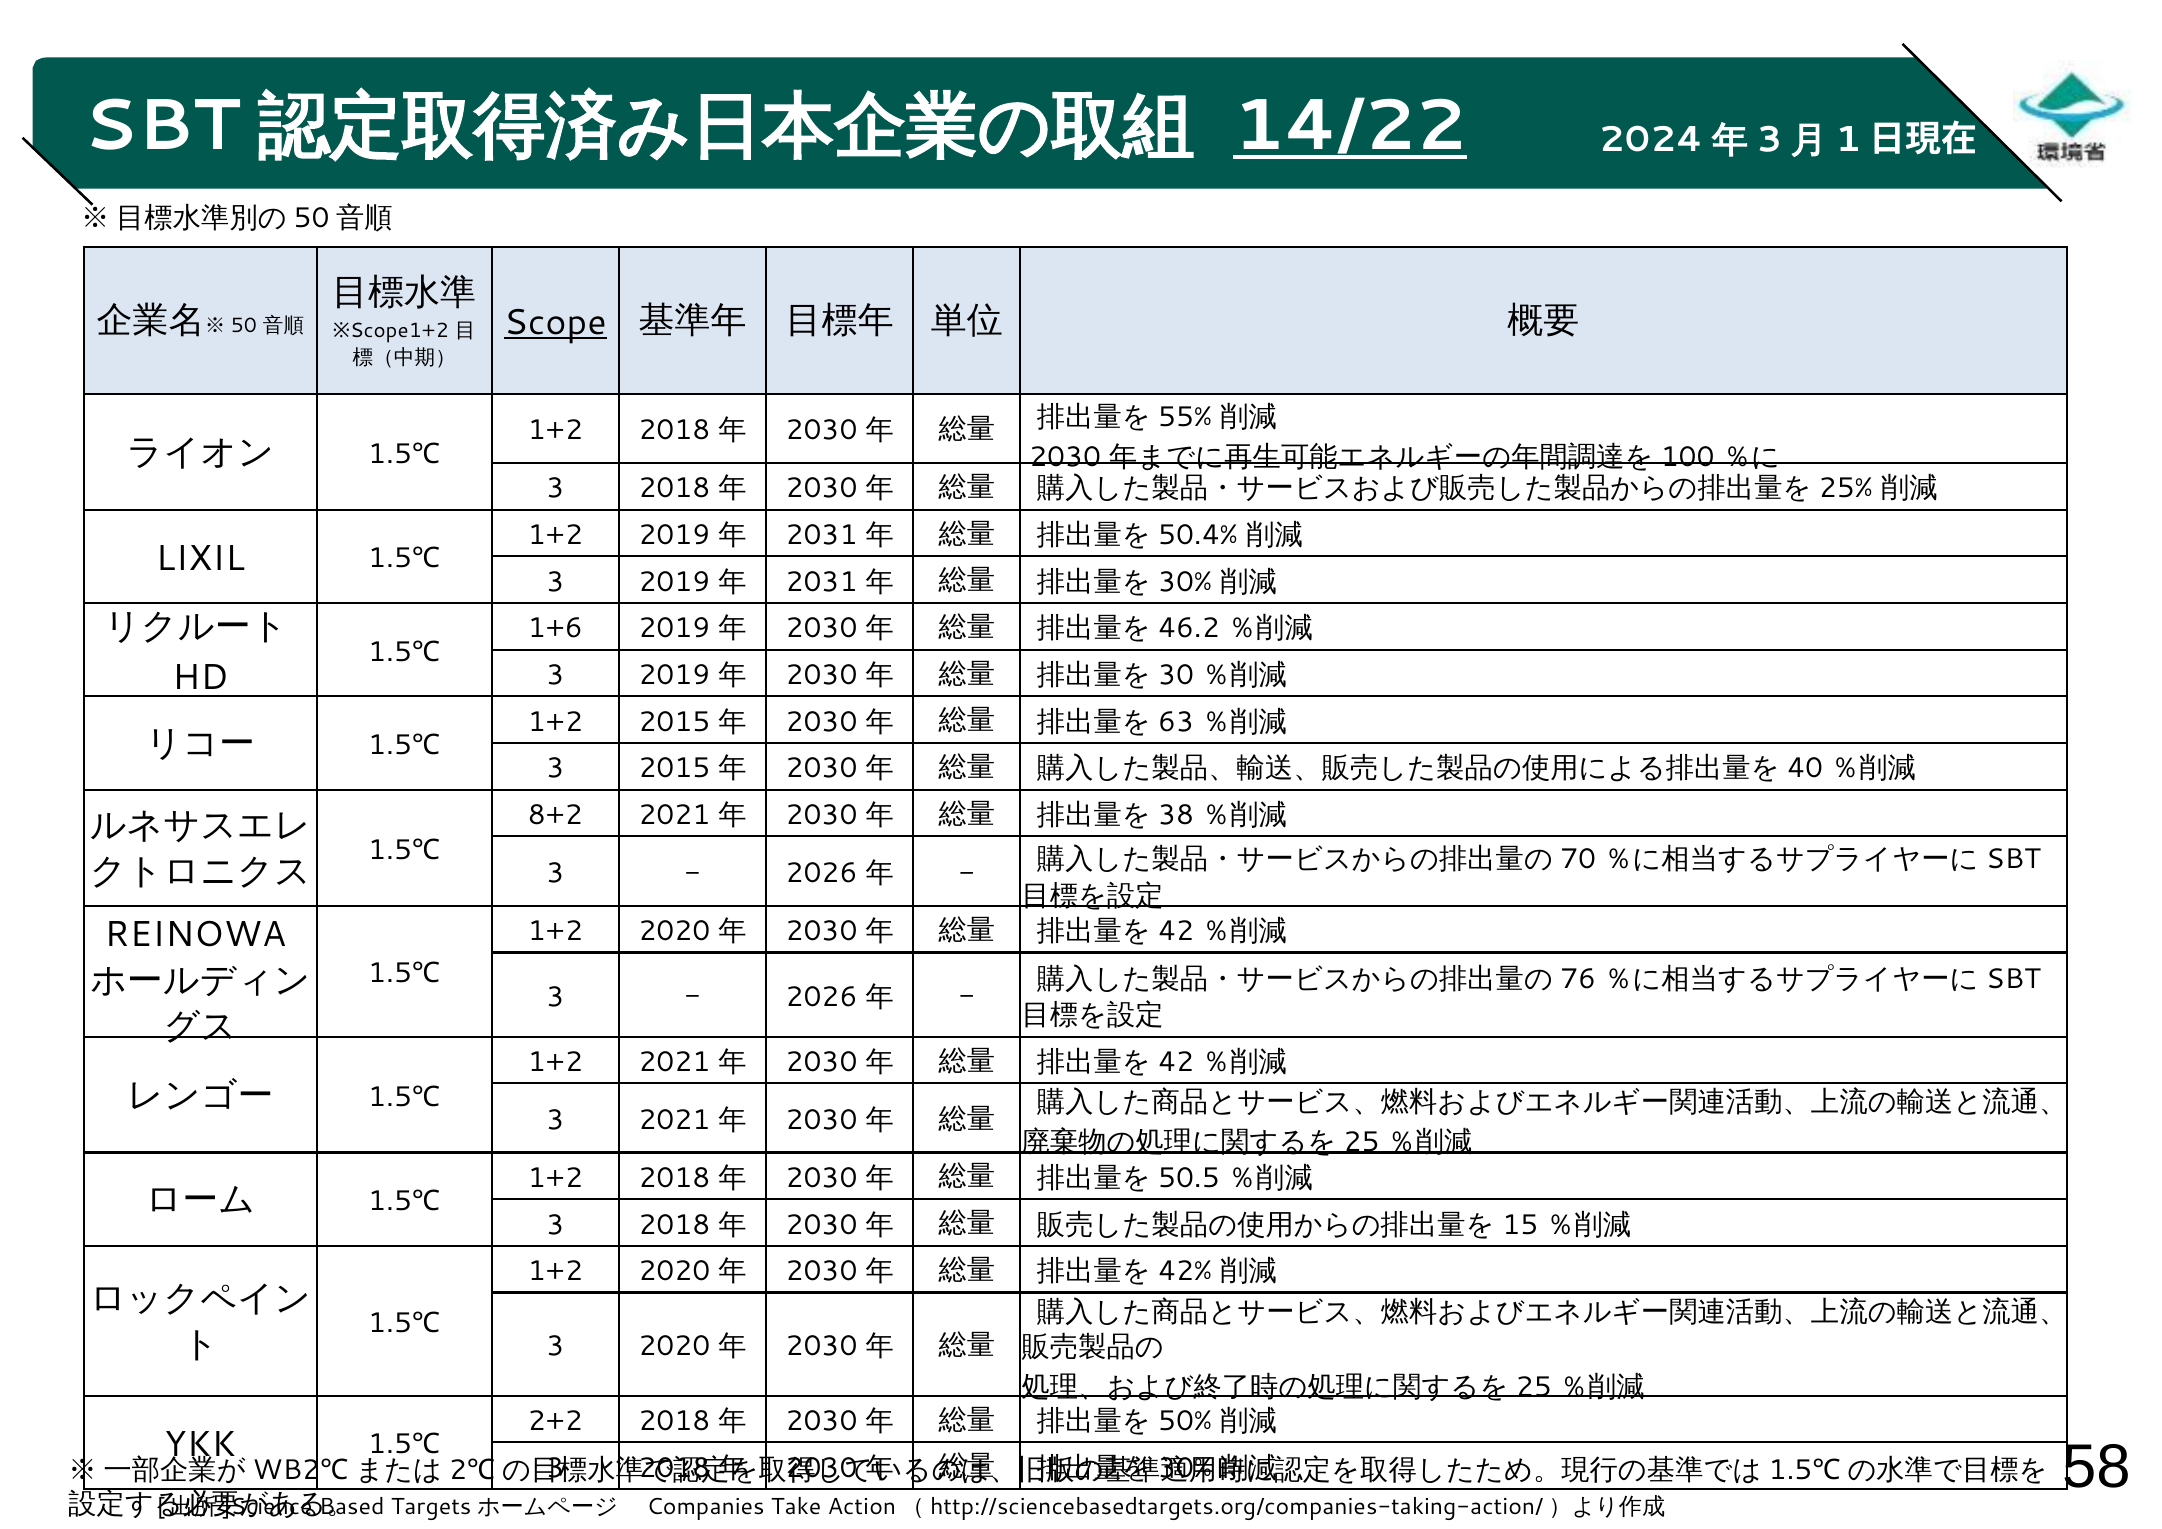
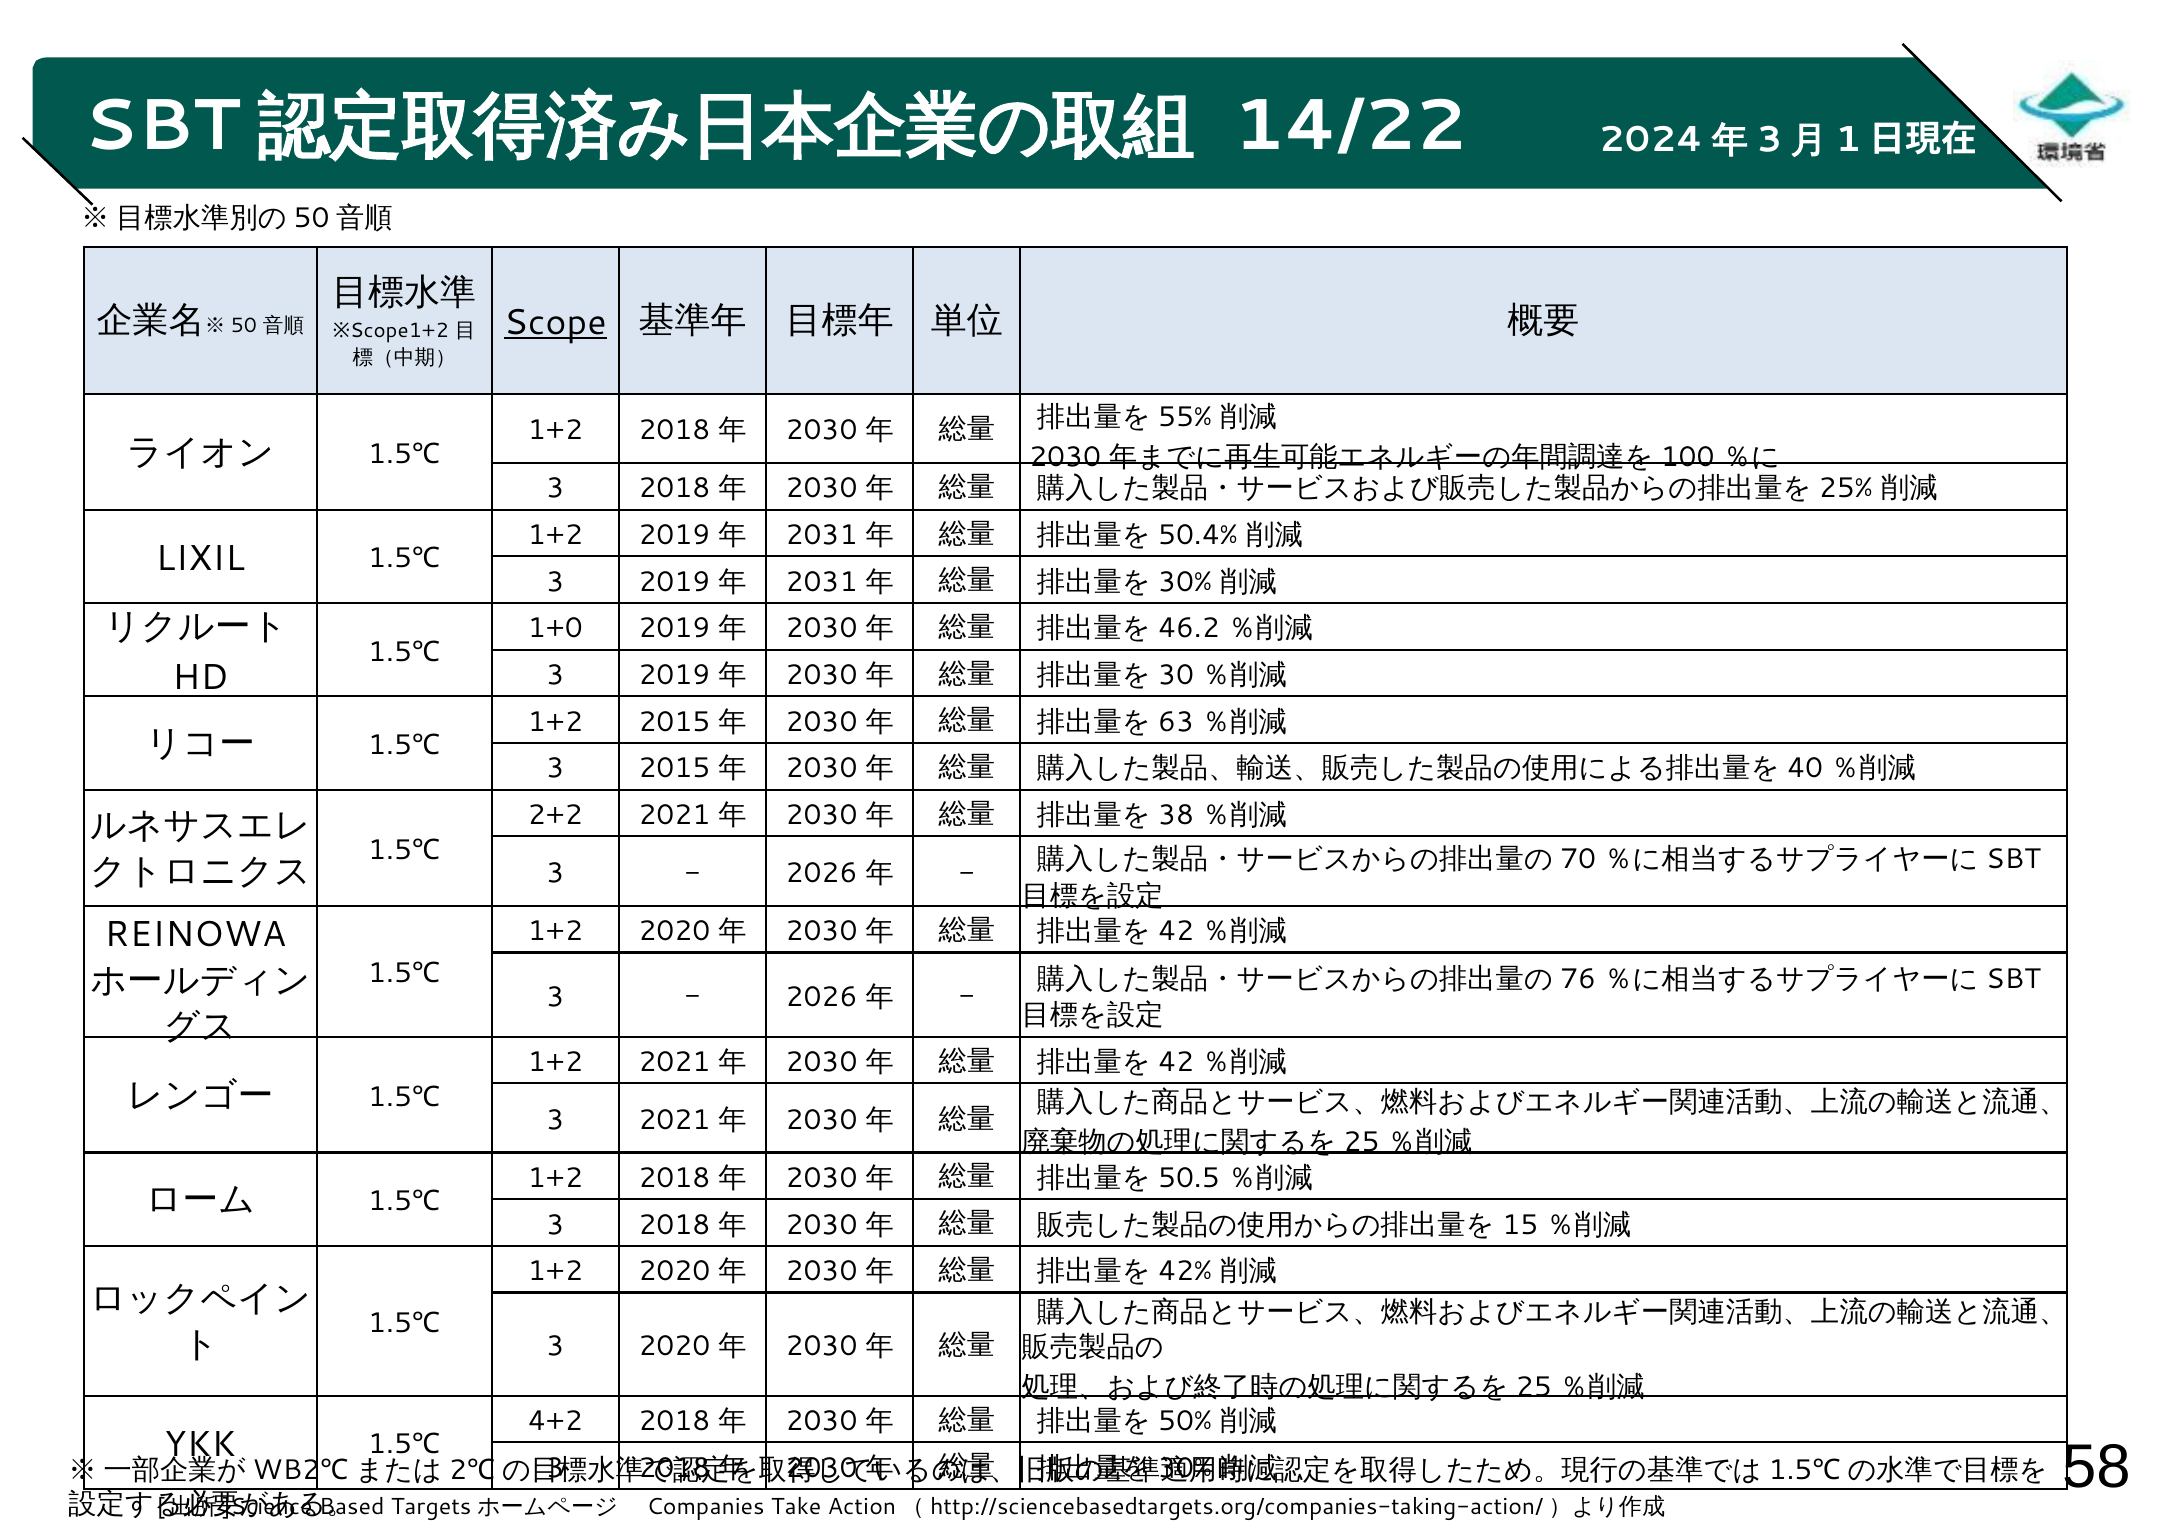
14/22 underline: present -> none
1+6: 1+6 -> 1+0
8+2: 8+2 -> 2+2
2+2: 2+2 -> 4+2
